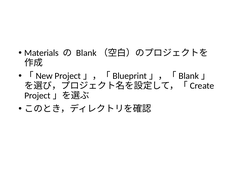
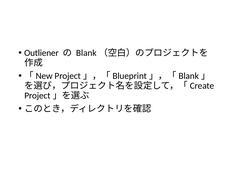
Materials: Materials -> Outliener
